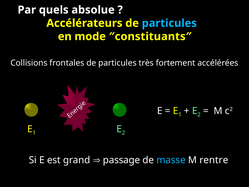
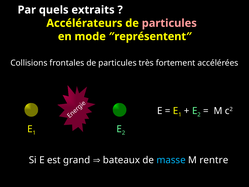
absolue: absolue -> extraits
particules at (169, 23) colour: light blue -> pink
″constituants″: ″constituants″ -> ″représentent″
passage: passage -> bateaux
